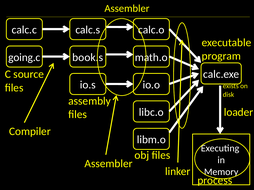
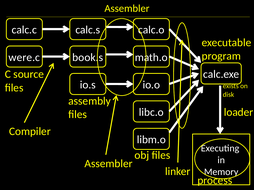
going.c: going.c -> were.c
